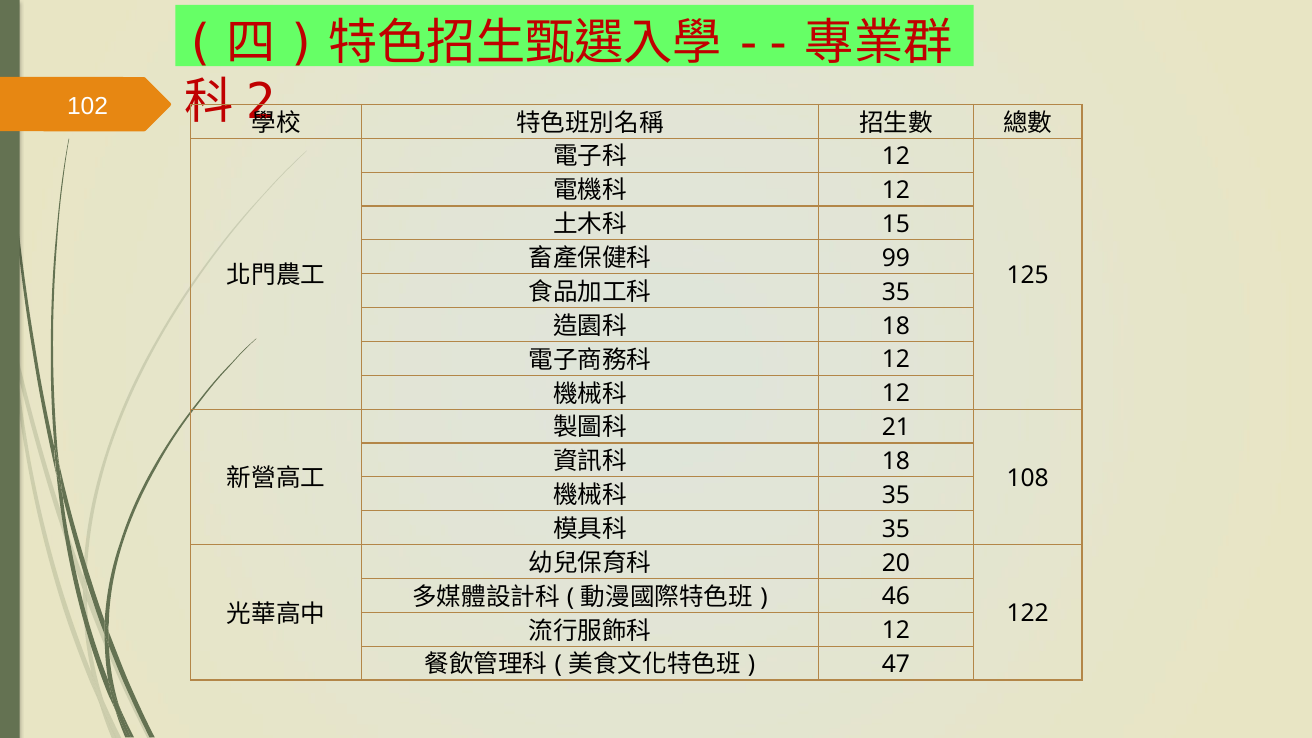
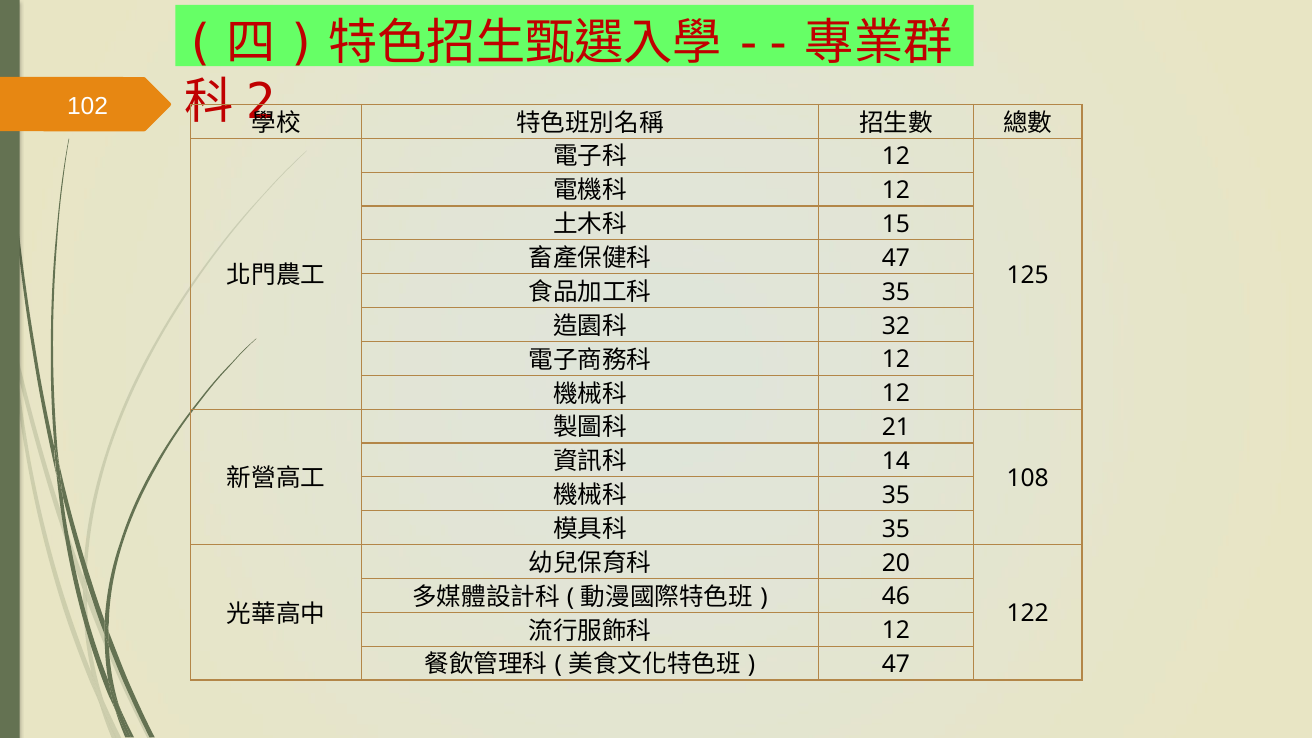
99 at (896, 258): 99 -> 47
18 at (896, 326): 18 -> 32
18 at (896, 461): 18 -> 14
